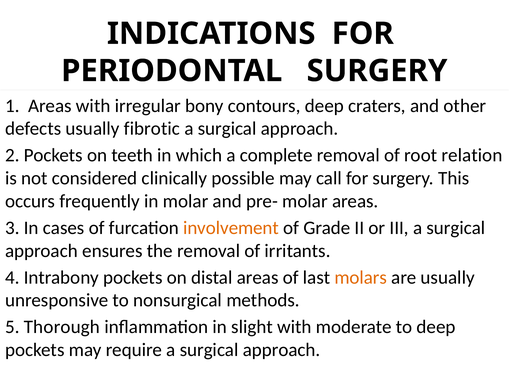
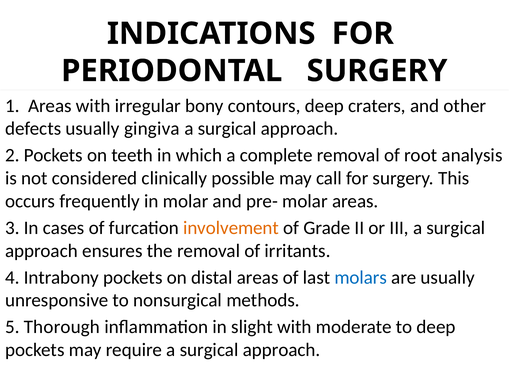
fibrotic: fibrotic -> gingiva
relation: relation -> analysis
molars colour: orange -> blue
